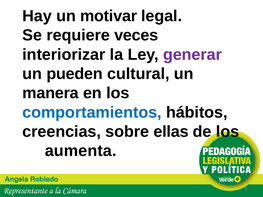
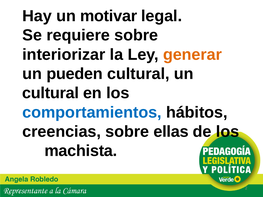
requiere veces: veces -> sobre
generar colour: purple -> orange
manera at (51, 93): manera -> cultural
aumenta: aumenta -> machista
